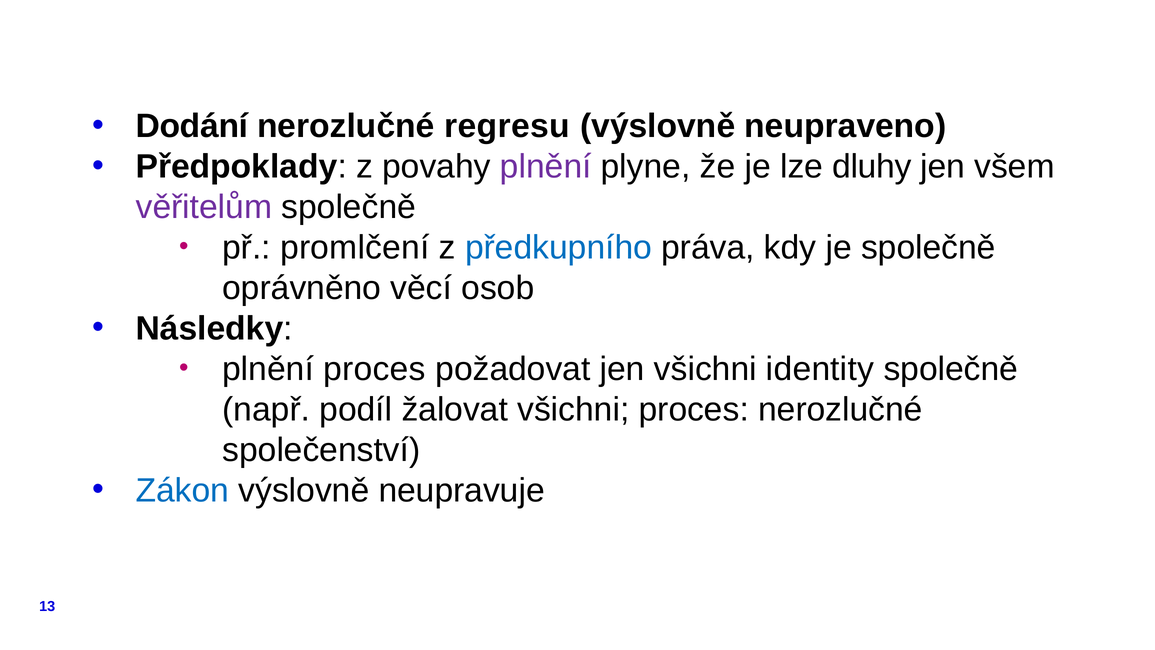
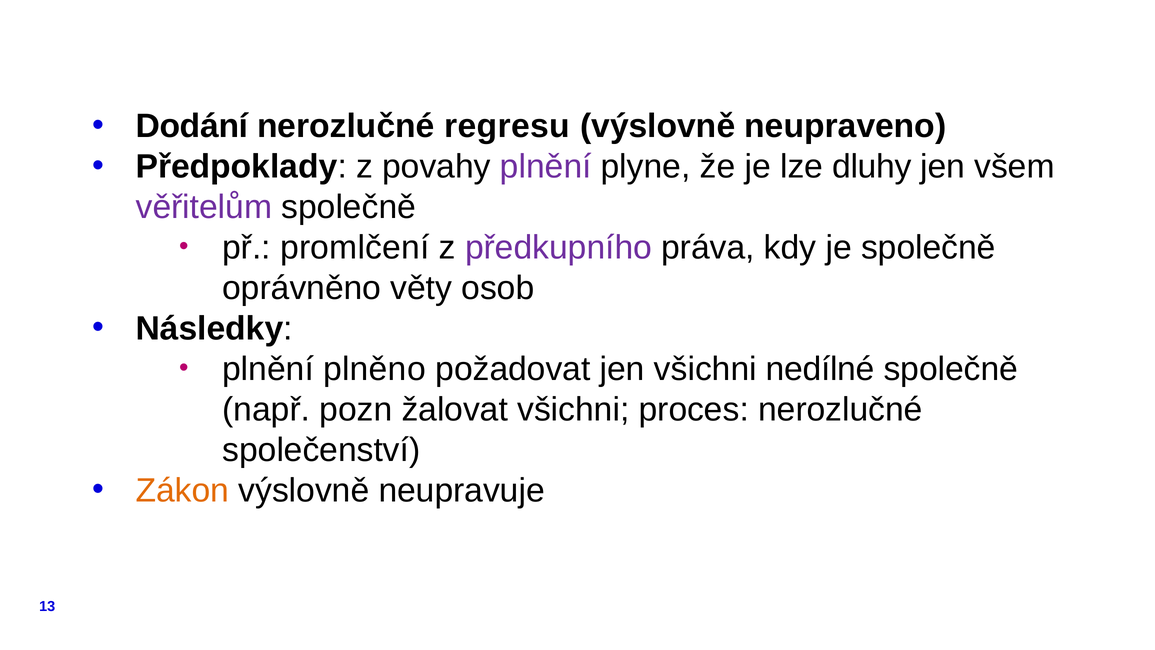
předkupního colour: blue -> purple
věcí: věcí -> věty
plnění proces: proces -> plněno
identity: identity -> nedílné
podíl: podíl -> pozn
Zákon colour: blue -> orange
